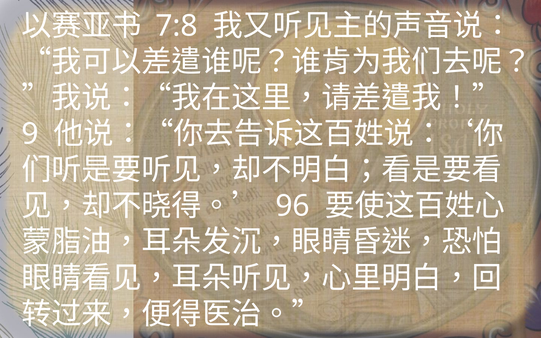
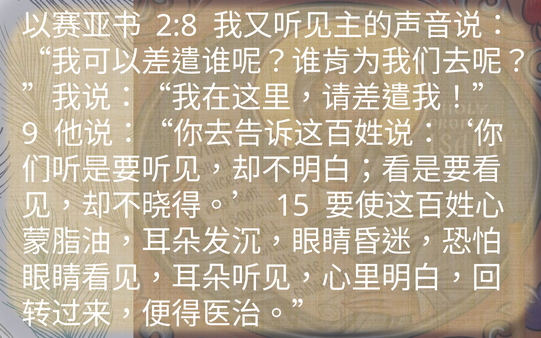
7:8: 7:8 -> 2:8
96: 96 -> 15
